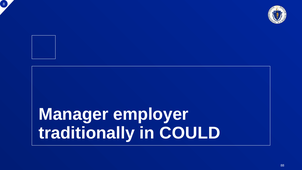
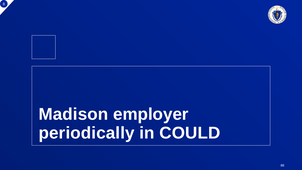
Manager: Manager -> Madison
traditionally: traditionally -> periodically
